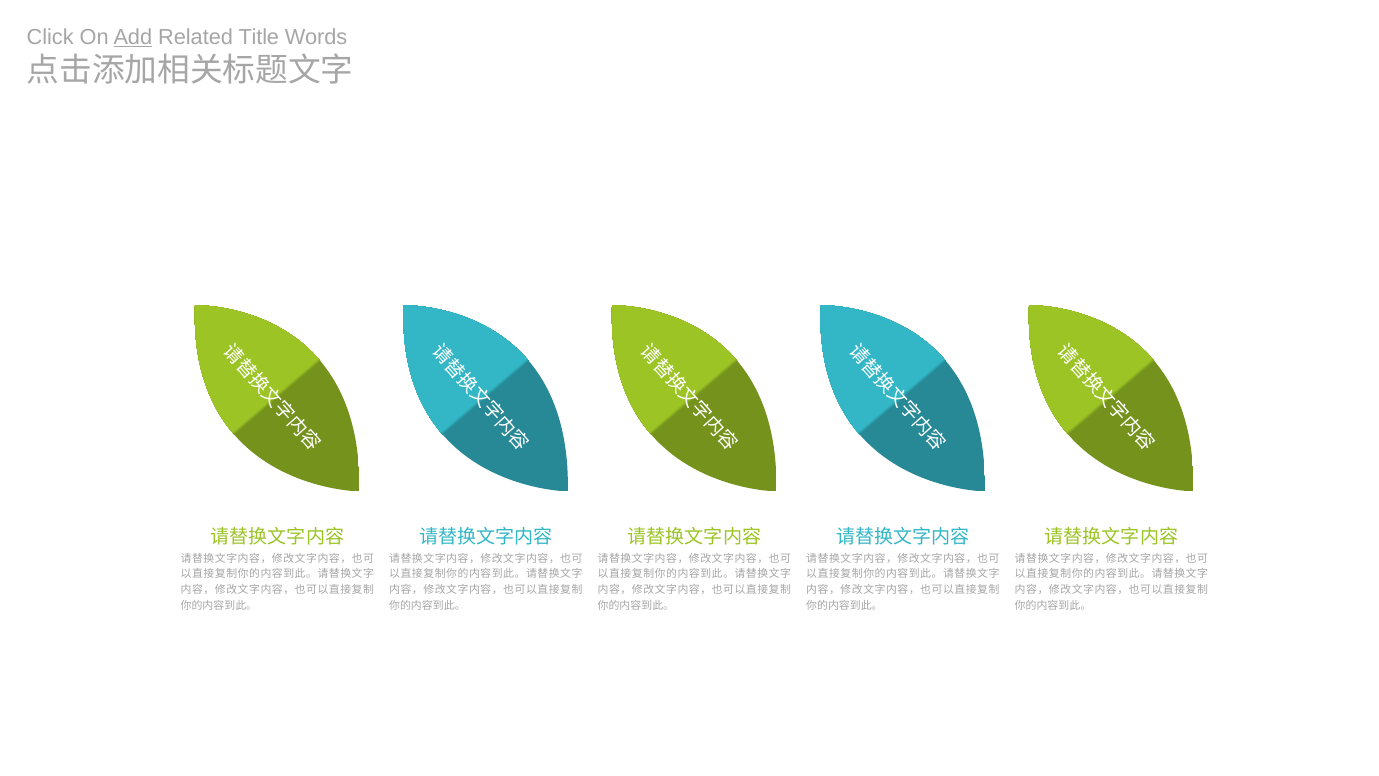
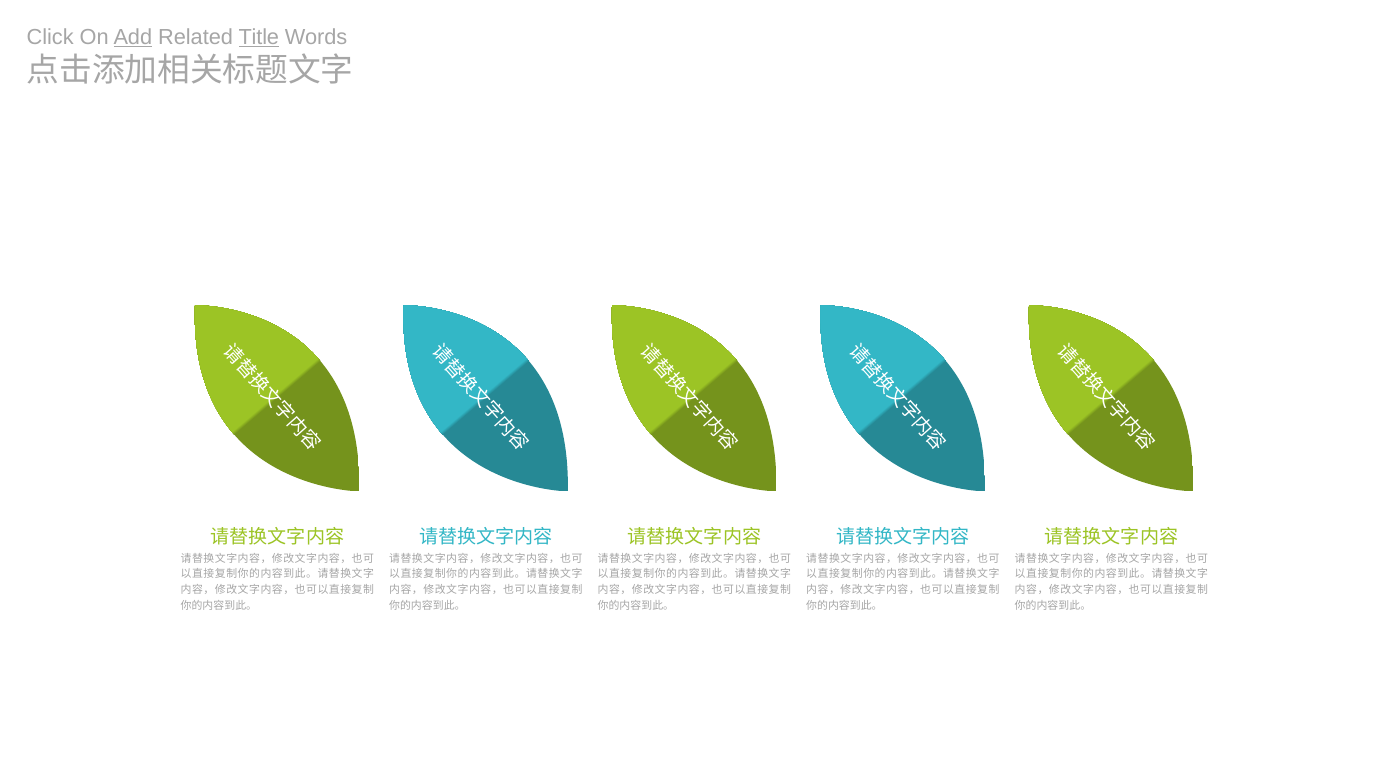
Title underline: none -> present
